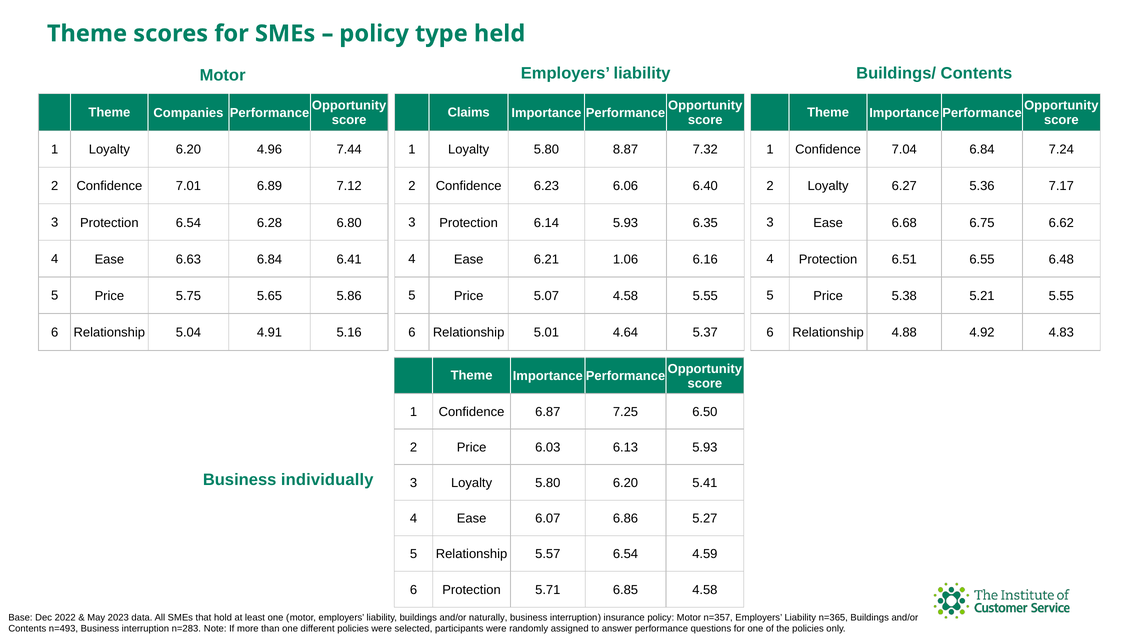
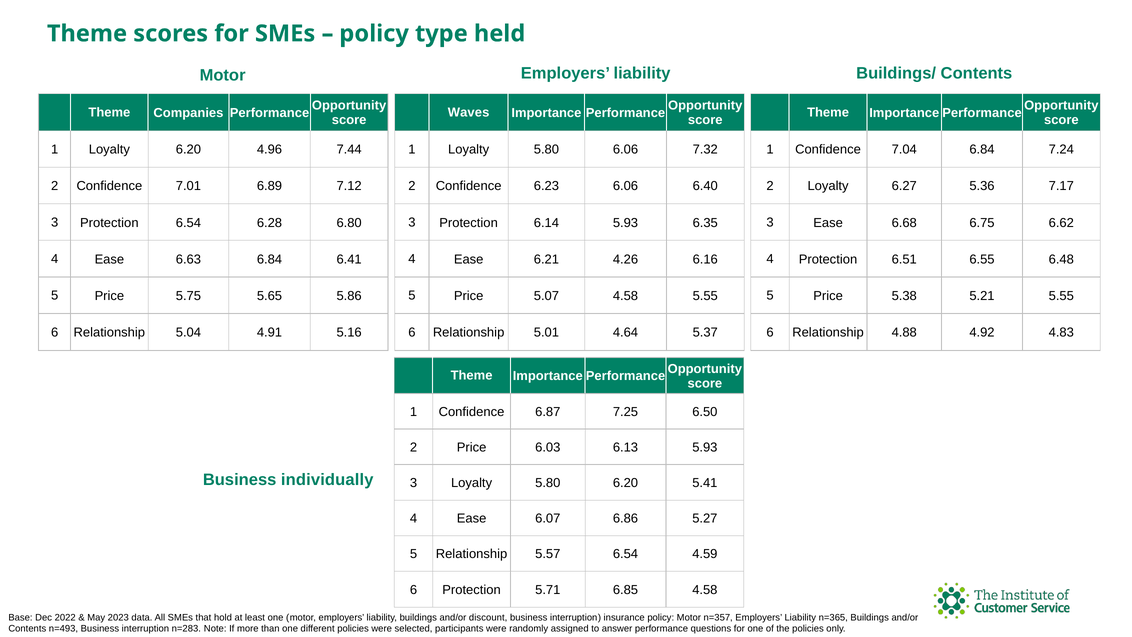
Claims: Claims -> Waves
5.80 8.87: 8.87 -> 6.06
1.06: 1.06 -> 4.26
naturally: naturally -> discount
